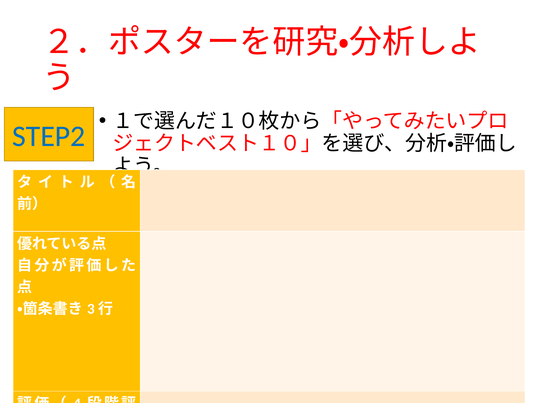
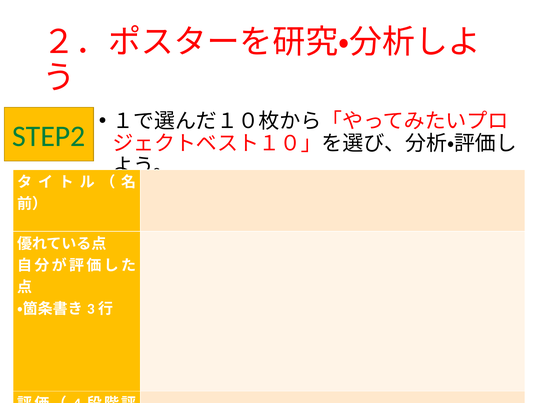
STEP2 colour: blue -> green
